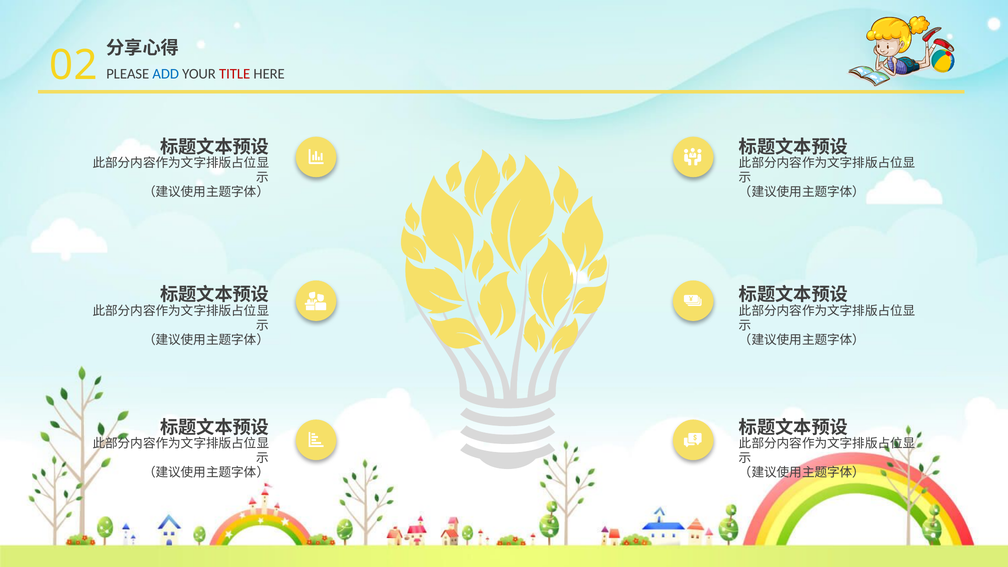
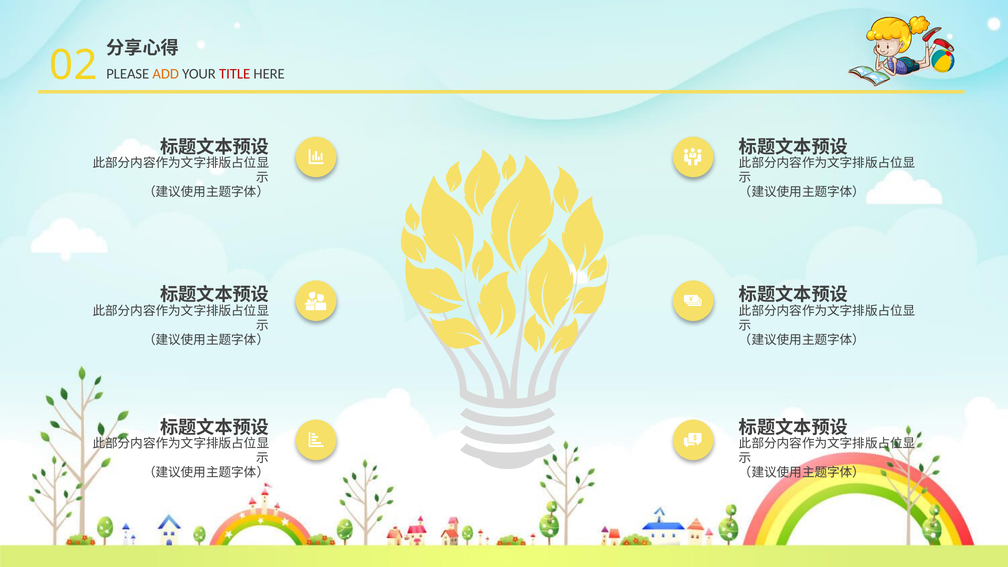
ADD colour: blue -> orange
